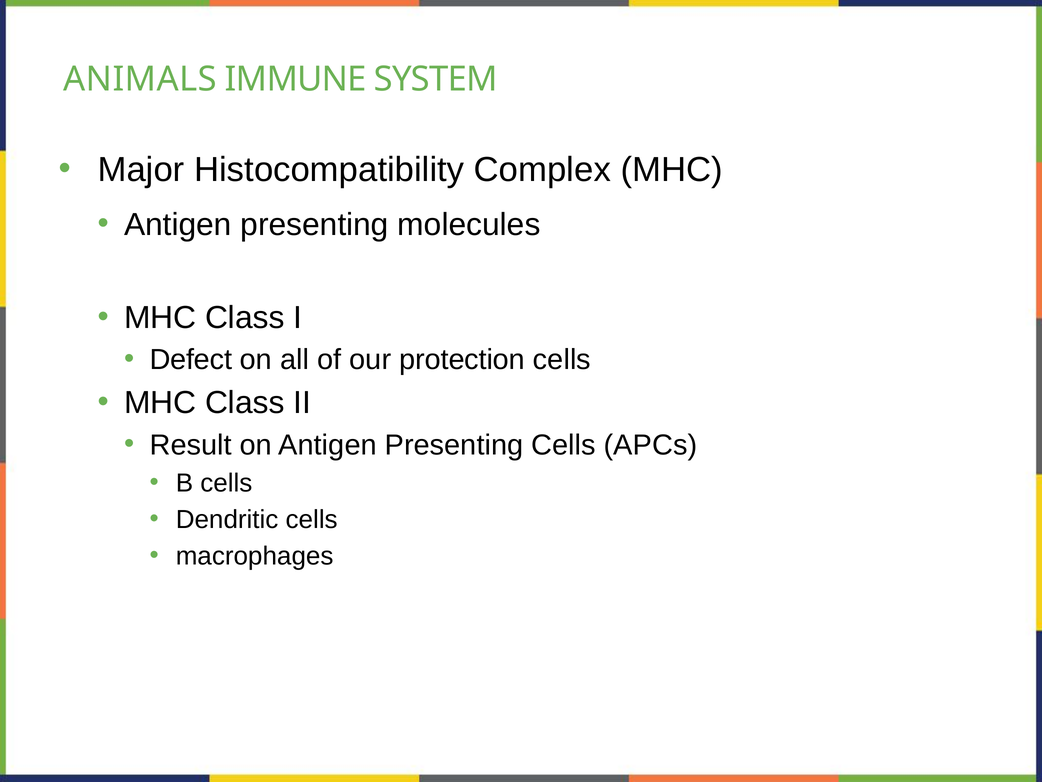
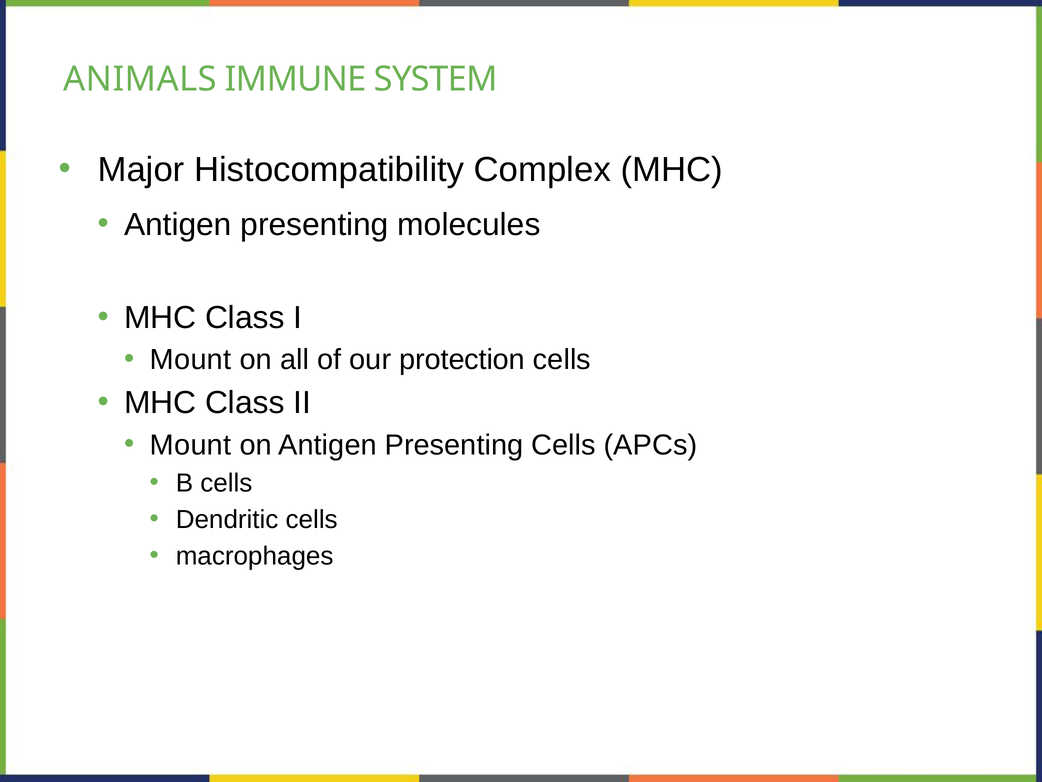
Defect at (191, 360): Defect -> Mount
Result at (191, 445): Result -> Mount
